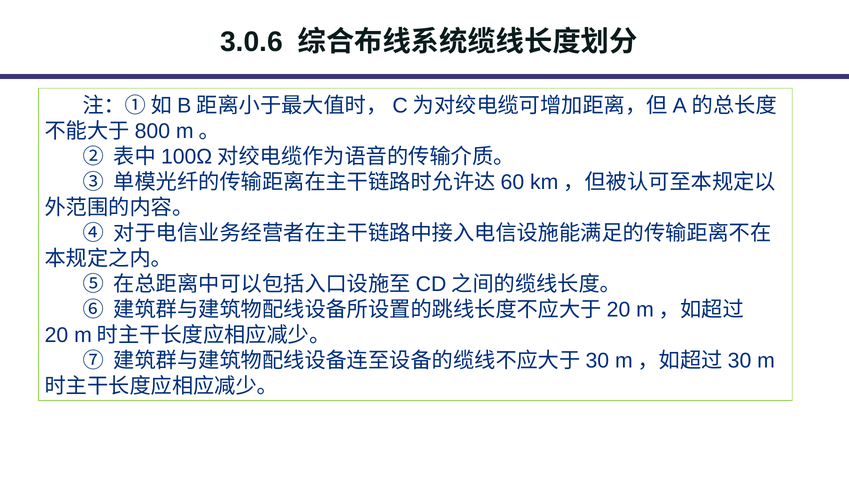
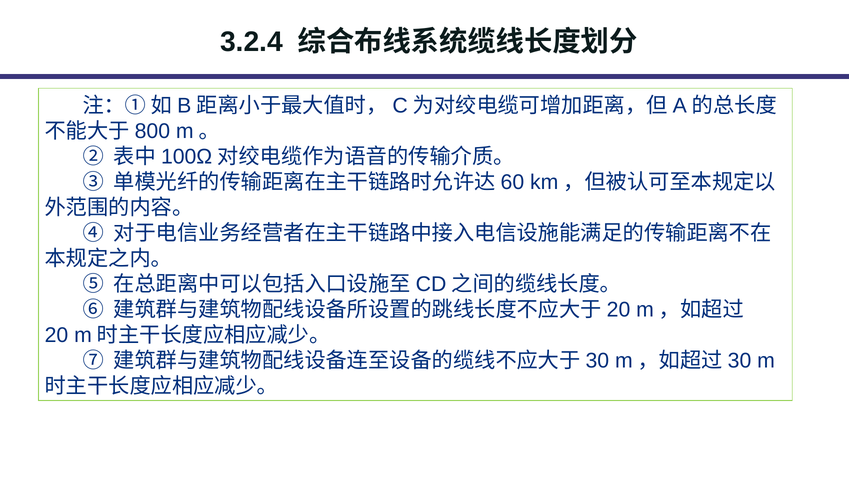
3.0.6: 3.0.6 -> 3.2.4
